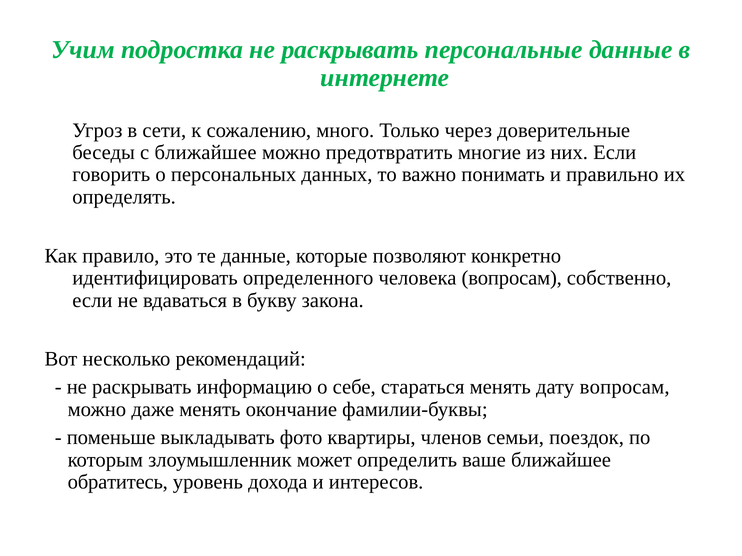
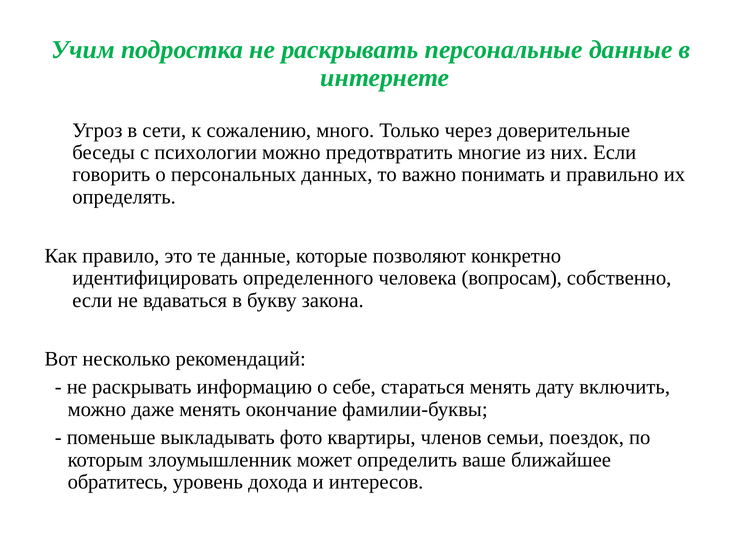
с ближайшее: ближайшее -> психологии
дату вопросам: вопросам -> включить
